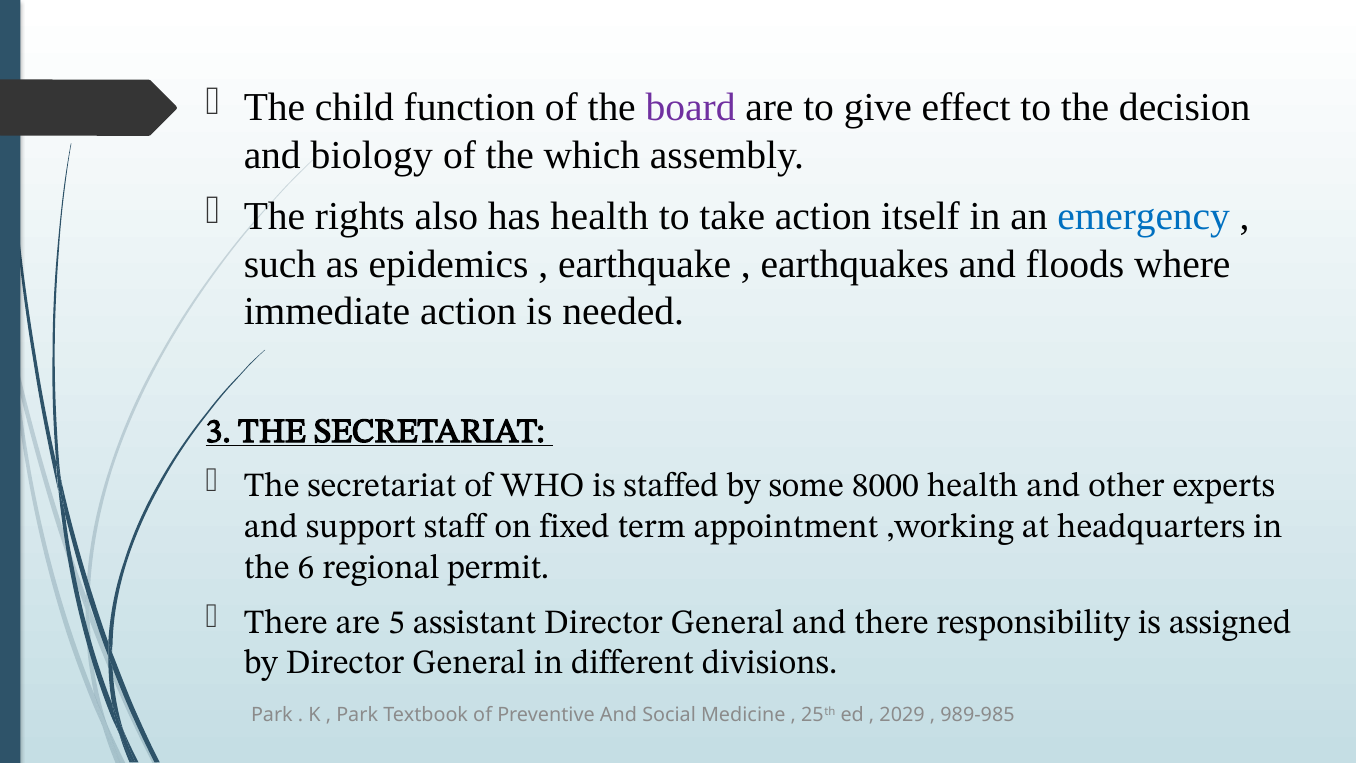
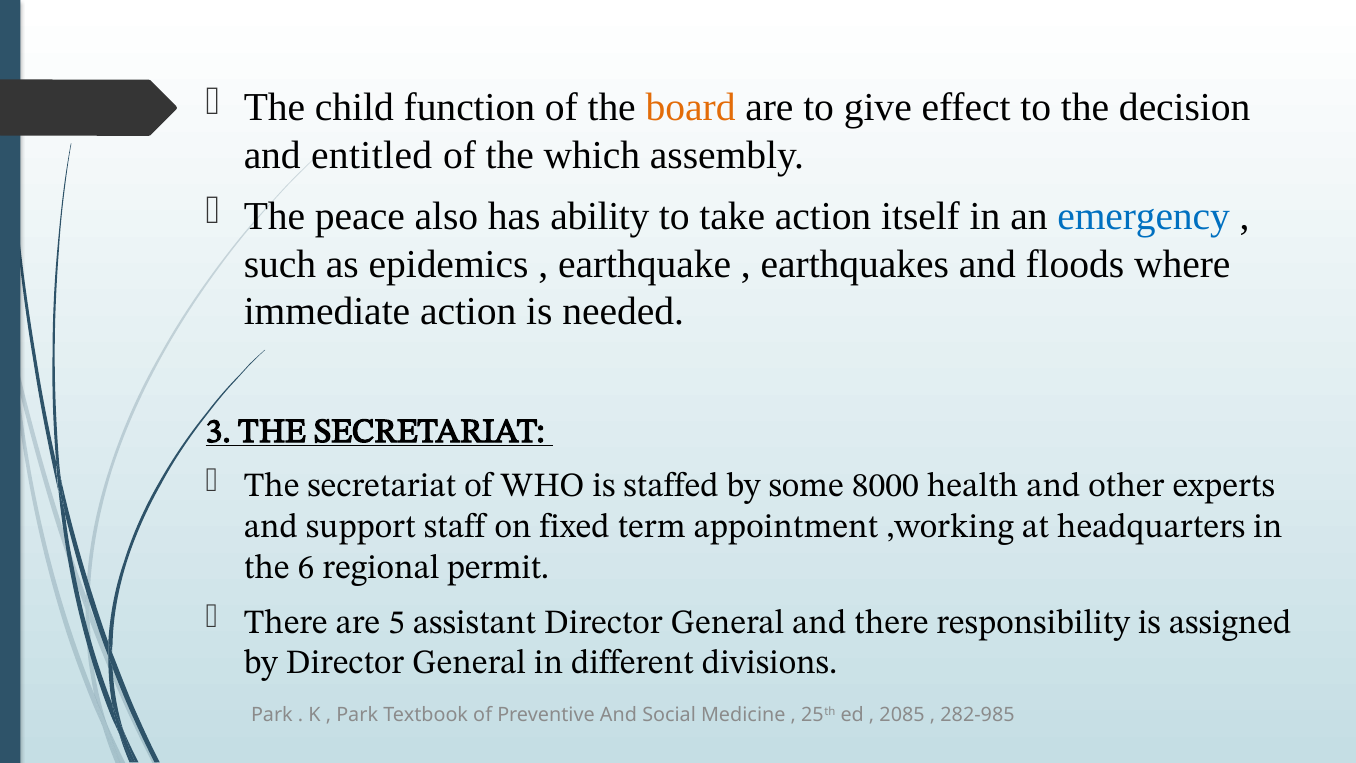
board colour: purple -> orange
biology: biology -> entitled
rights: rights -> peace
has health: health -> ability
2029: 2029 -> 2085
989-985: 989-985 -> 282-985
